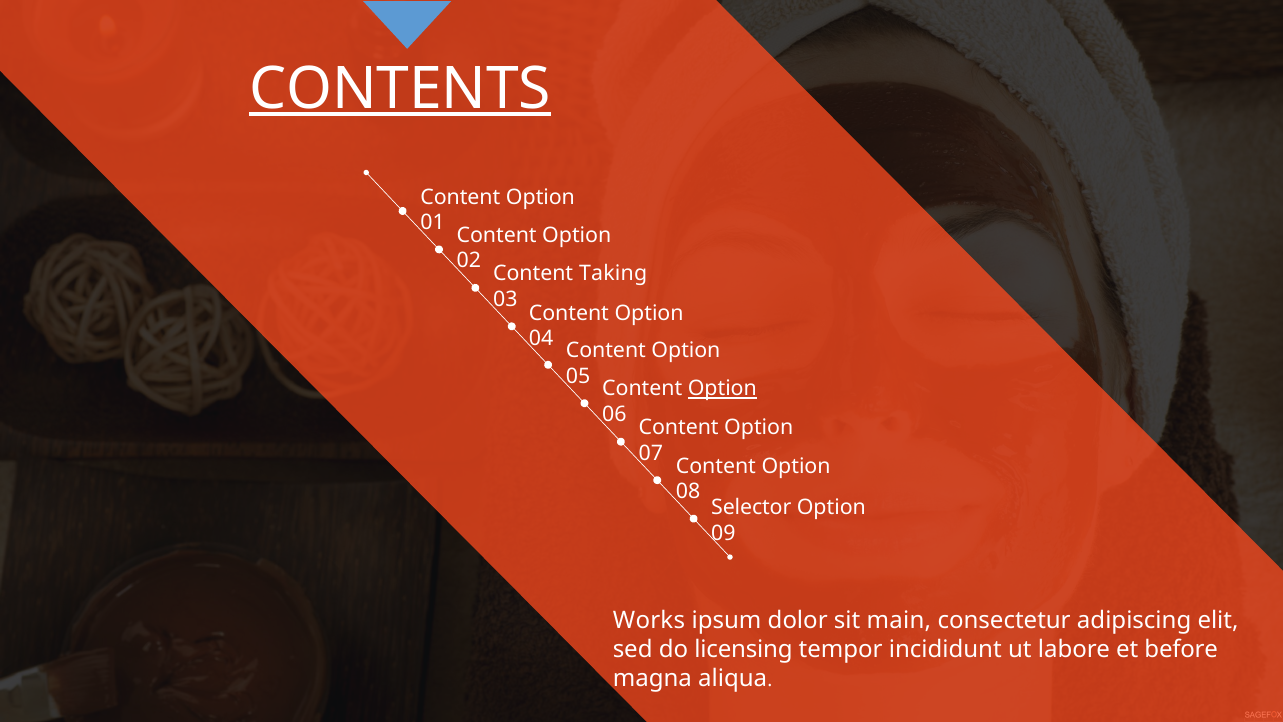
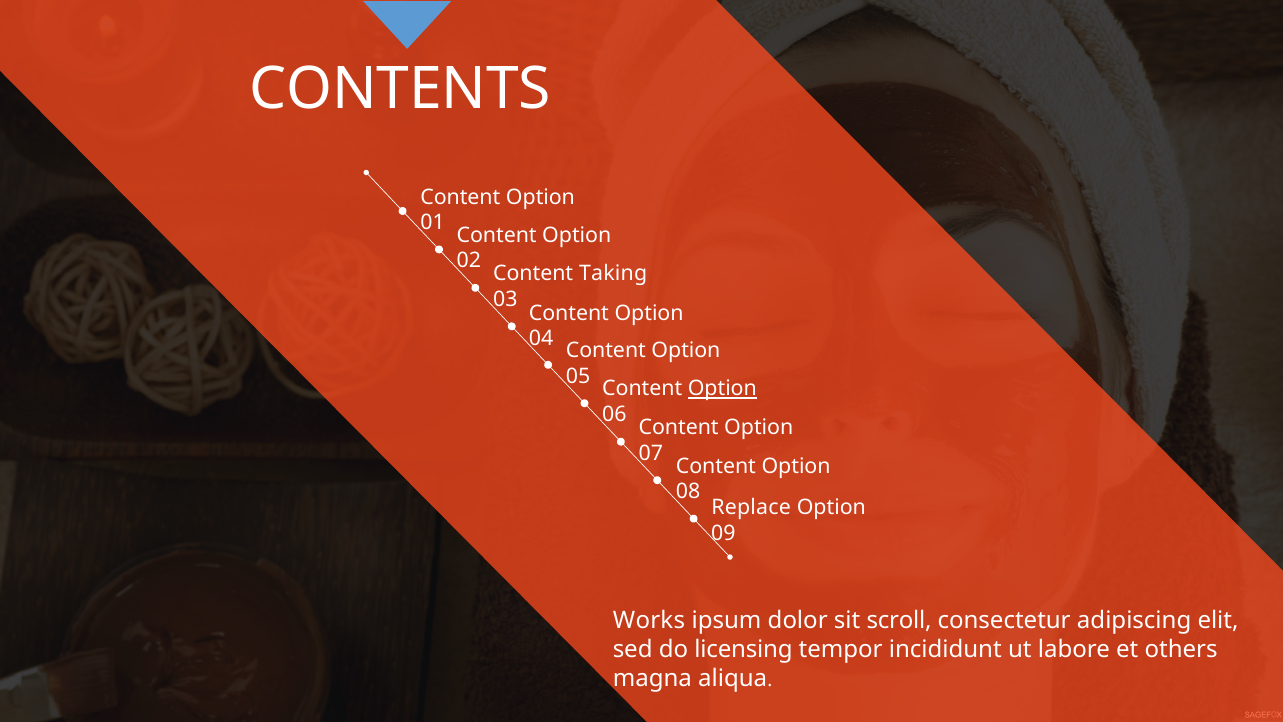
CONTENTS underline: present -> none
Selector: Selector -> Replace
main: main -> scroll
before: before -> others
